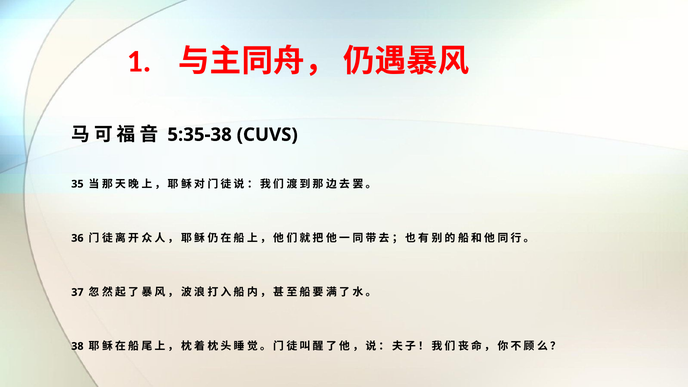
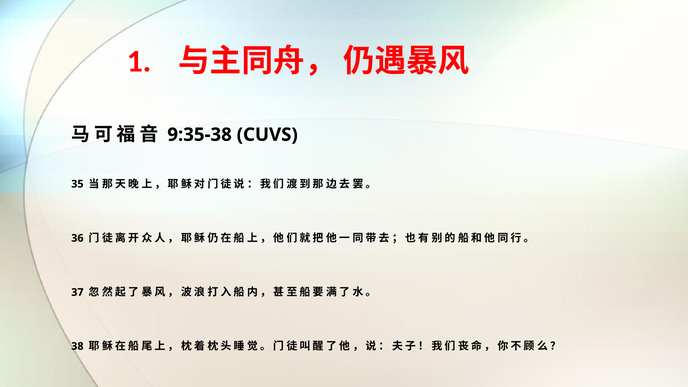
5:35-38: 5:35-38 -> 9:35-38
